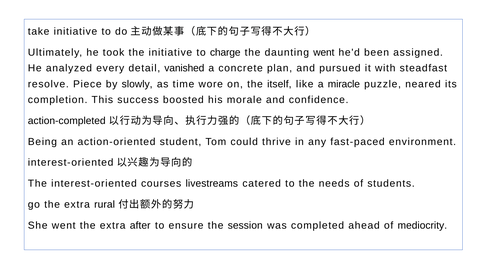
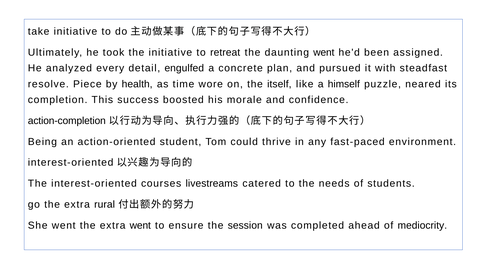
charge: charge -> retreat
vanished: vanished -> engulfed
slowly: slowly -> health
miracle: miracle -> himself
action-completed: action-completed -> action-completion
extra after: after -> went
